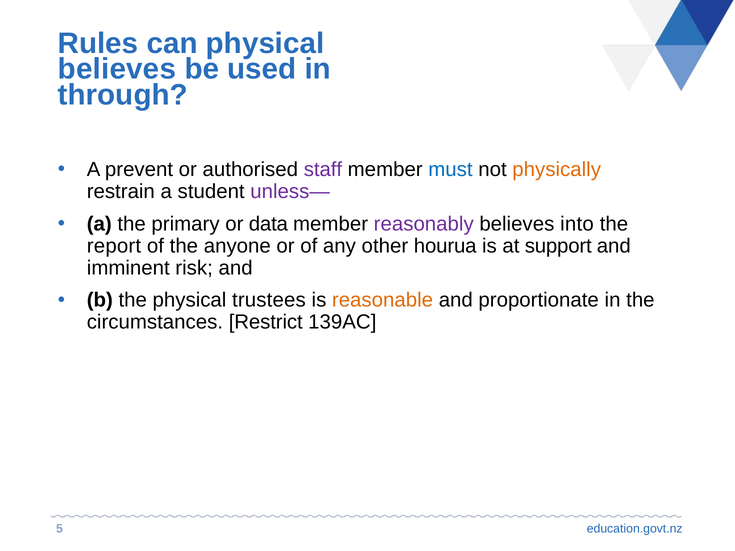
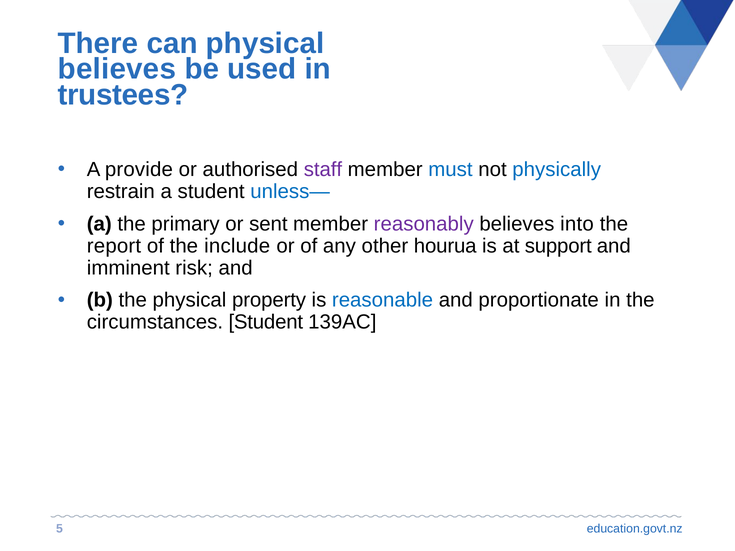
Rules: Rules -> There
through: through -> trustees
prevent: prevent -> provide
physically colour: orange -> blue
unless— colour: purple -> blue
data: data -> sent
anyone: anyone -> include
trustees: trustees -> property
reasonable colour: orange -> blue
circumstances Restrict: Restrict -> Student
